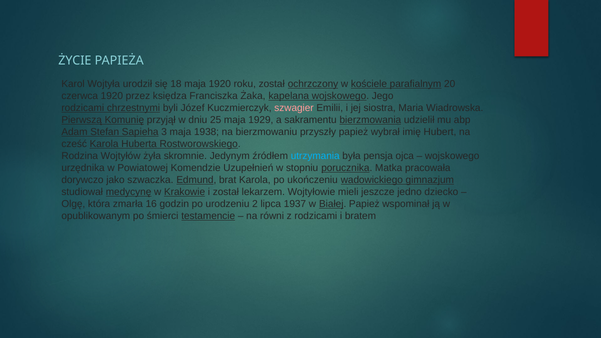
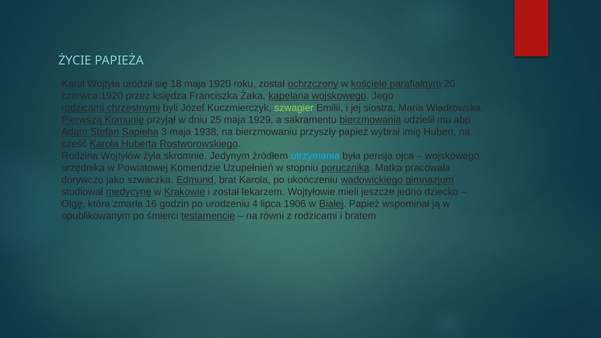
szwagier colour: pink -> light green
2: 2 -> 4
1937: 1937 -> 1906
